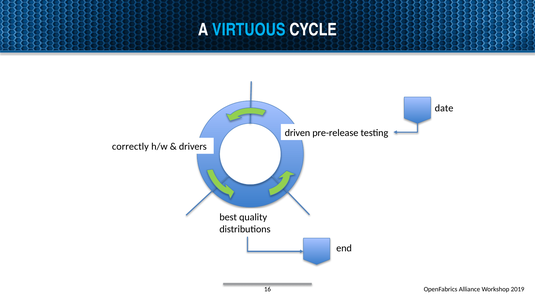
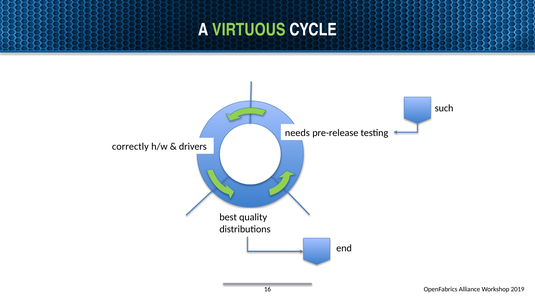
VIRTUOUS colour: light blue -> light green
date: date -> such
driven: driven -> needs
